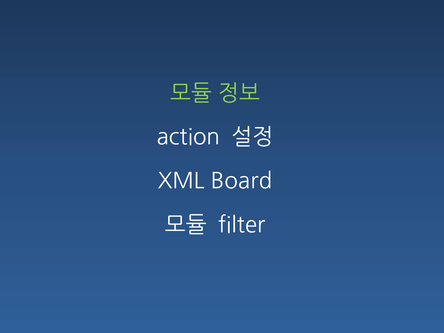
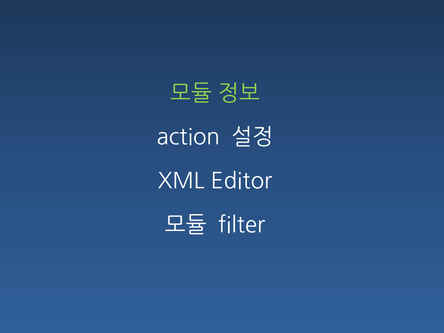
Board: Board -> Editor
